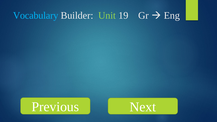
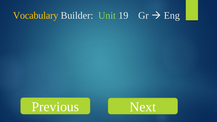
Vocabulary colour: light blue -> yellow
